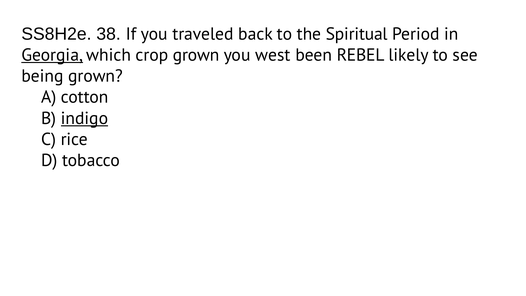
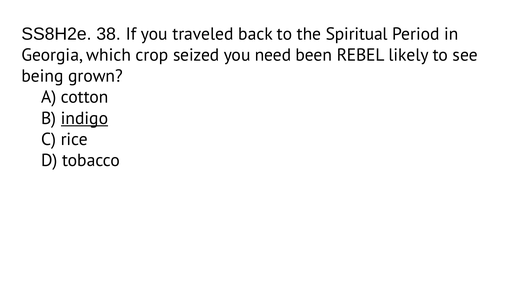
Georgia underline: present -> none
crop grown: grown -> seized
west: west -> need
